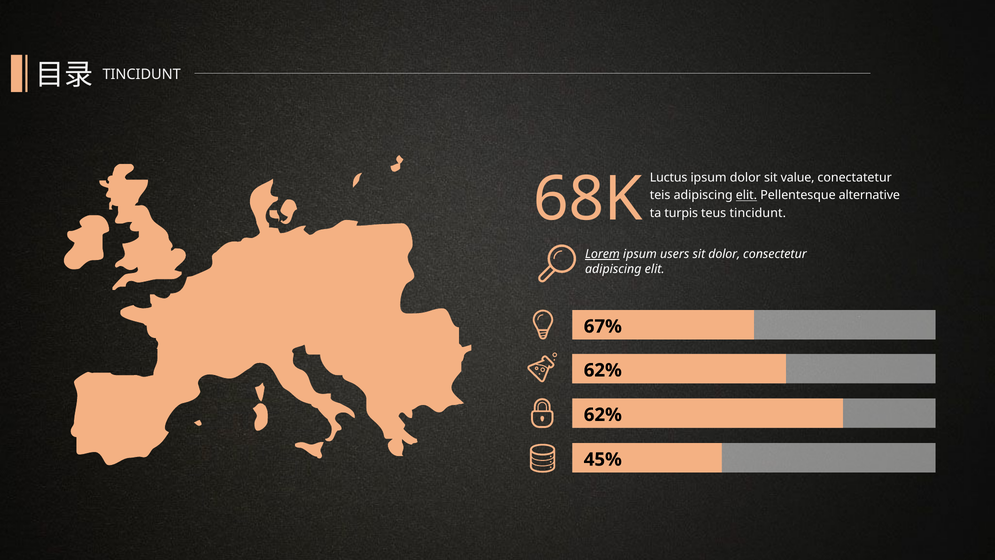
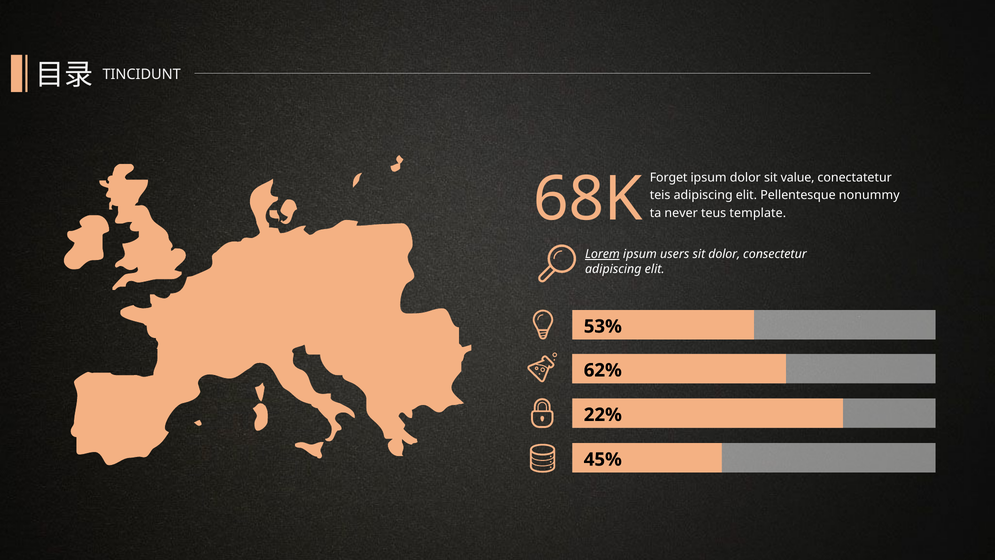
Luctus: Luctus -> Forget
elit at (746, 195) underline: present -> none
alternative: alternative -> nonummy
turpis: turpis -> never
teus tincidunt: tincidunt -> template
67%: 67% -> 53%
62% at (603, 415): 62% -> 22%
